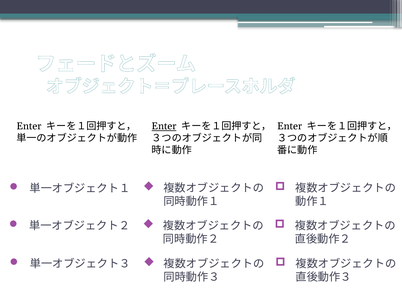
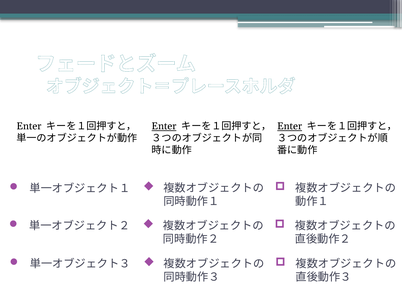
Enter at (290, 126) underline: none -> present
